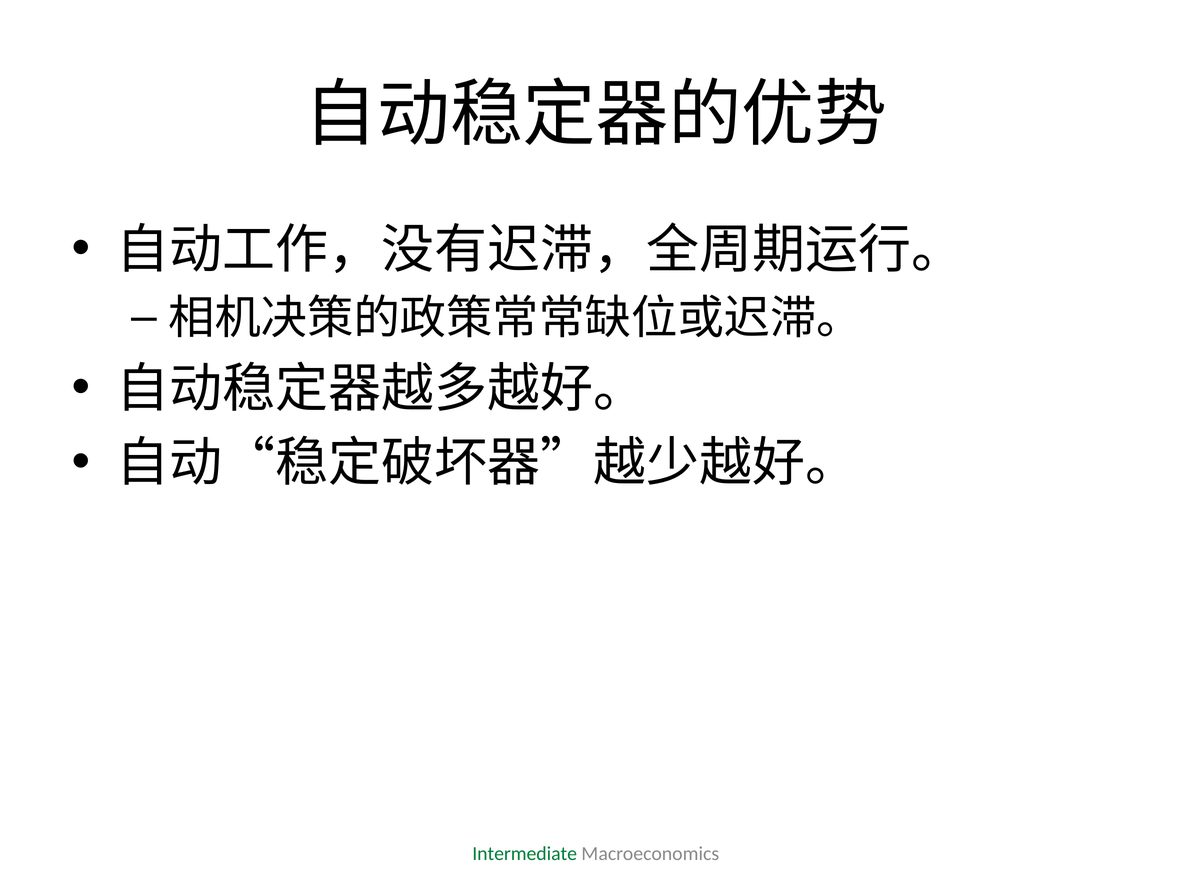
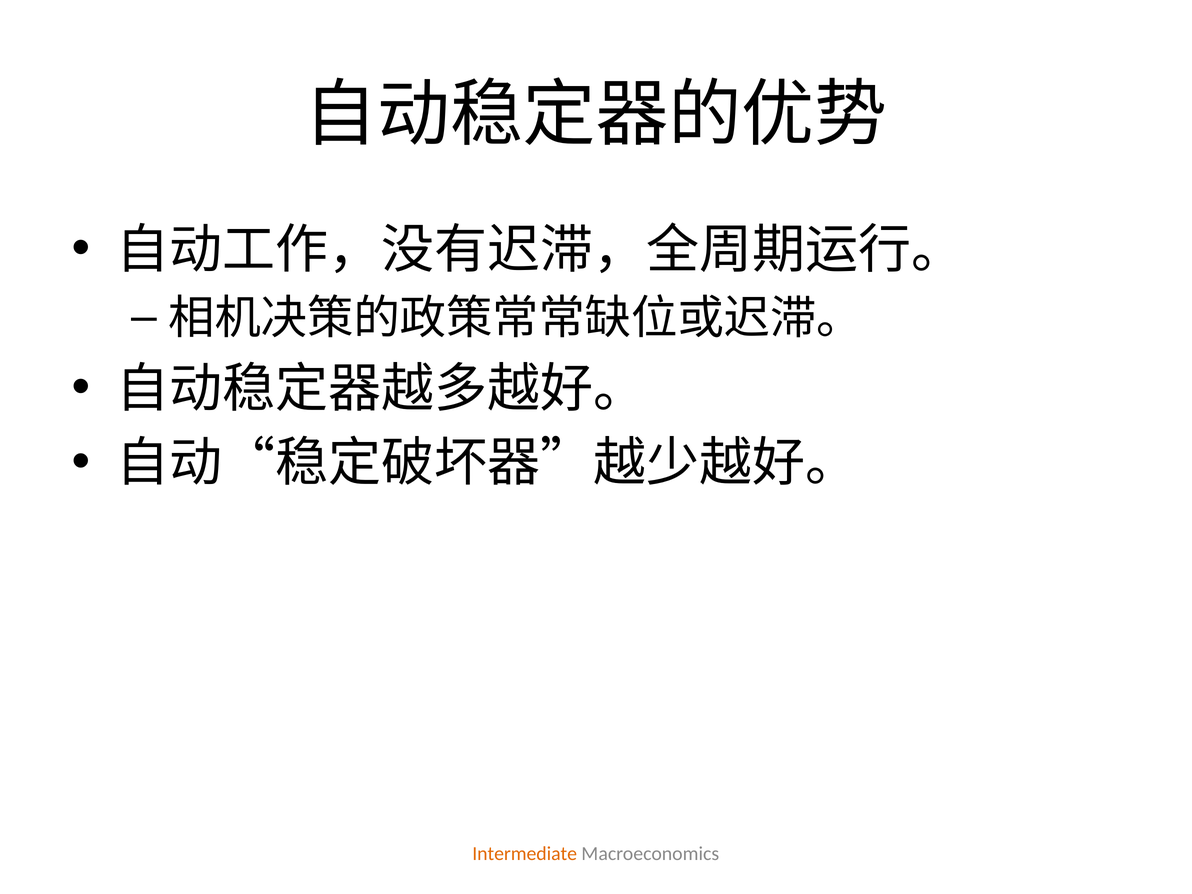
Intermediate colour: green -> orange
